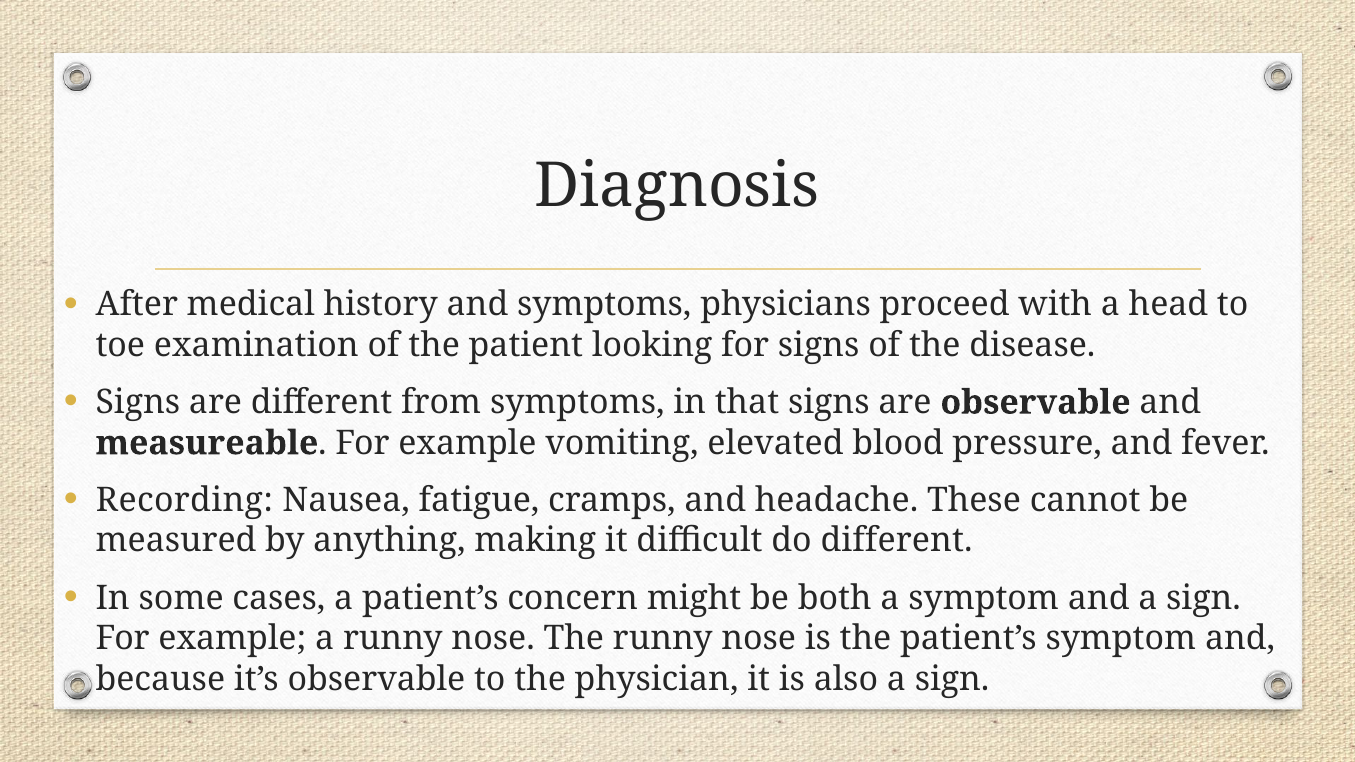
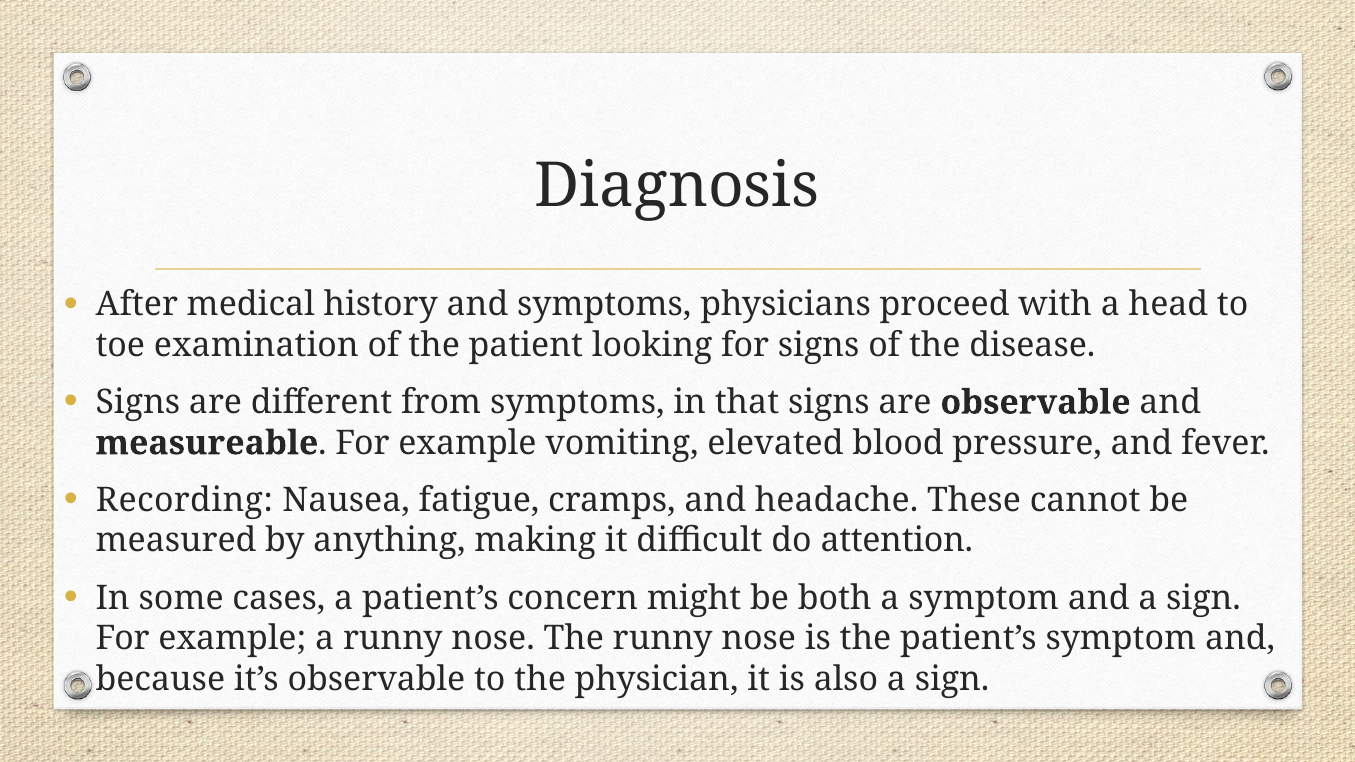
do different: different -> attention
